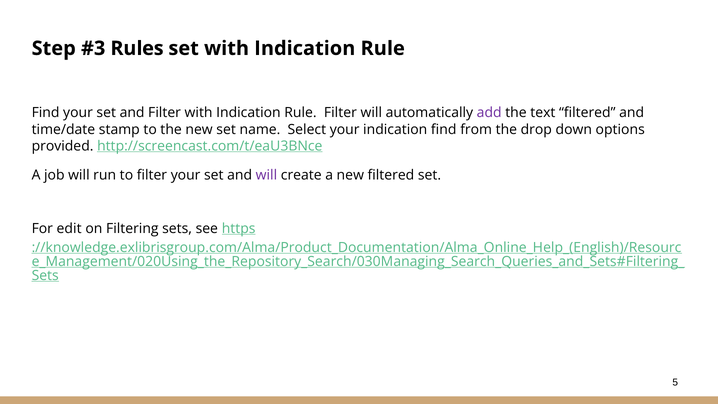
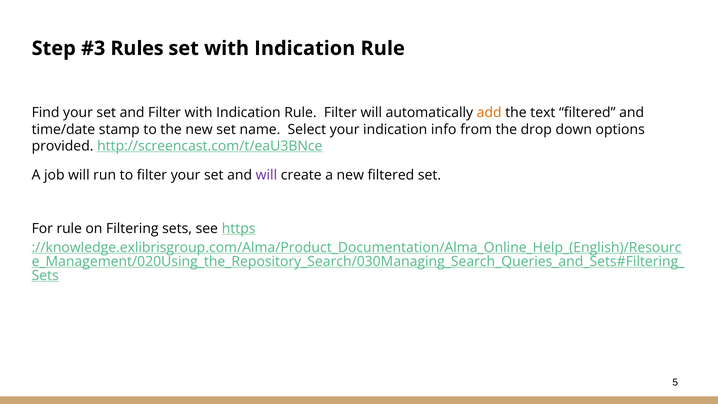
add colour: purple -> orange
indication find: find -> info
For edit: edit -> rule
